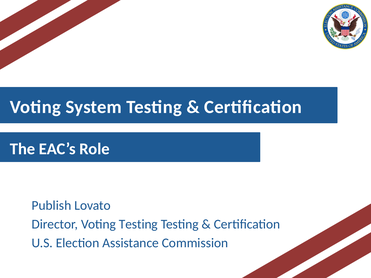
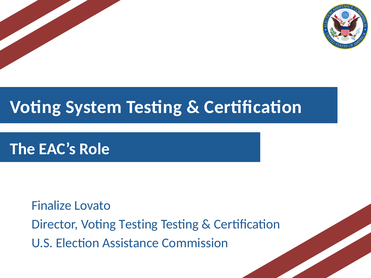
Publish: Publish -> Finalize
